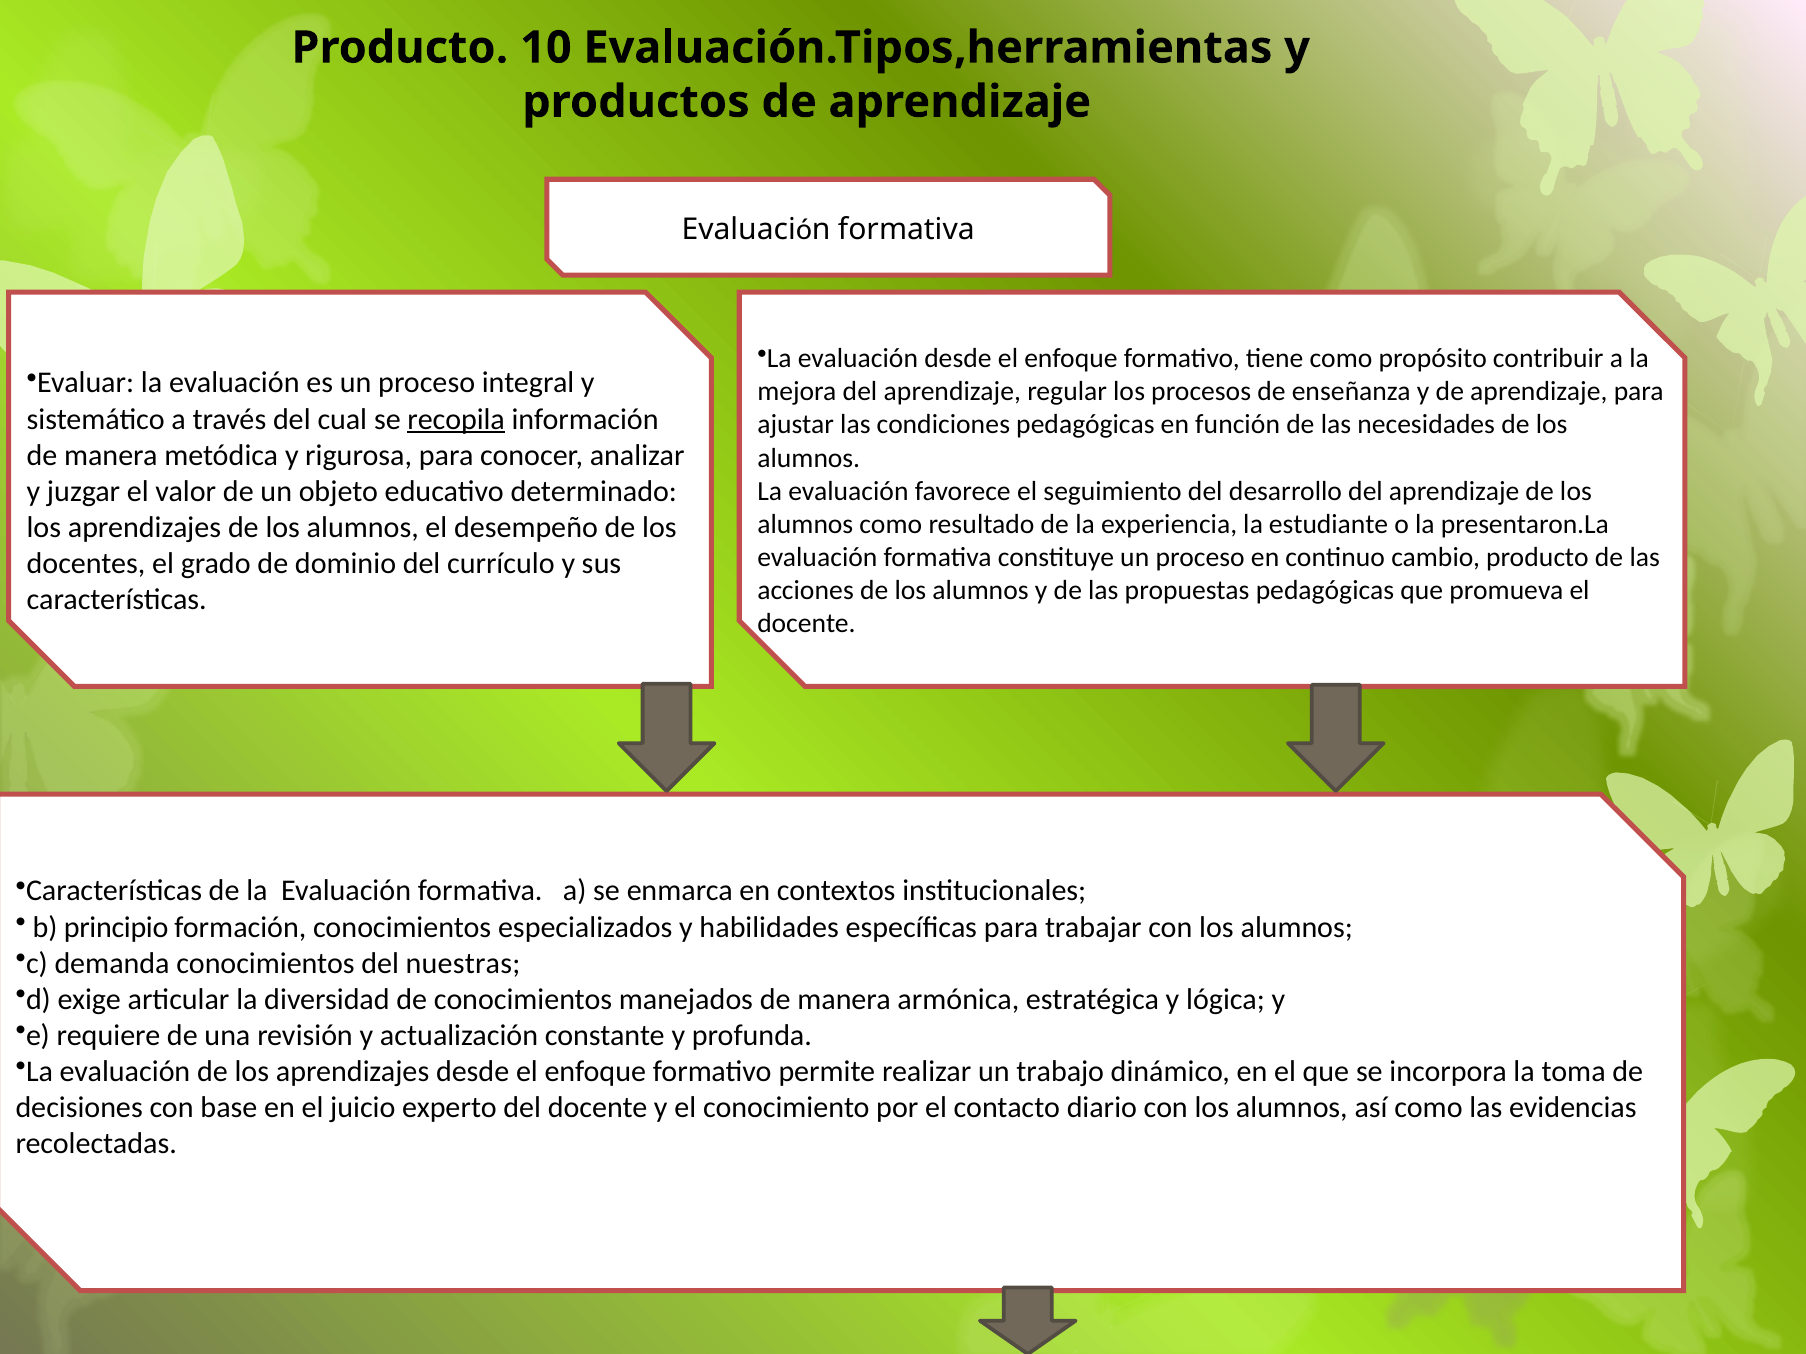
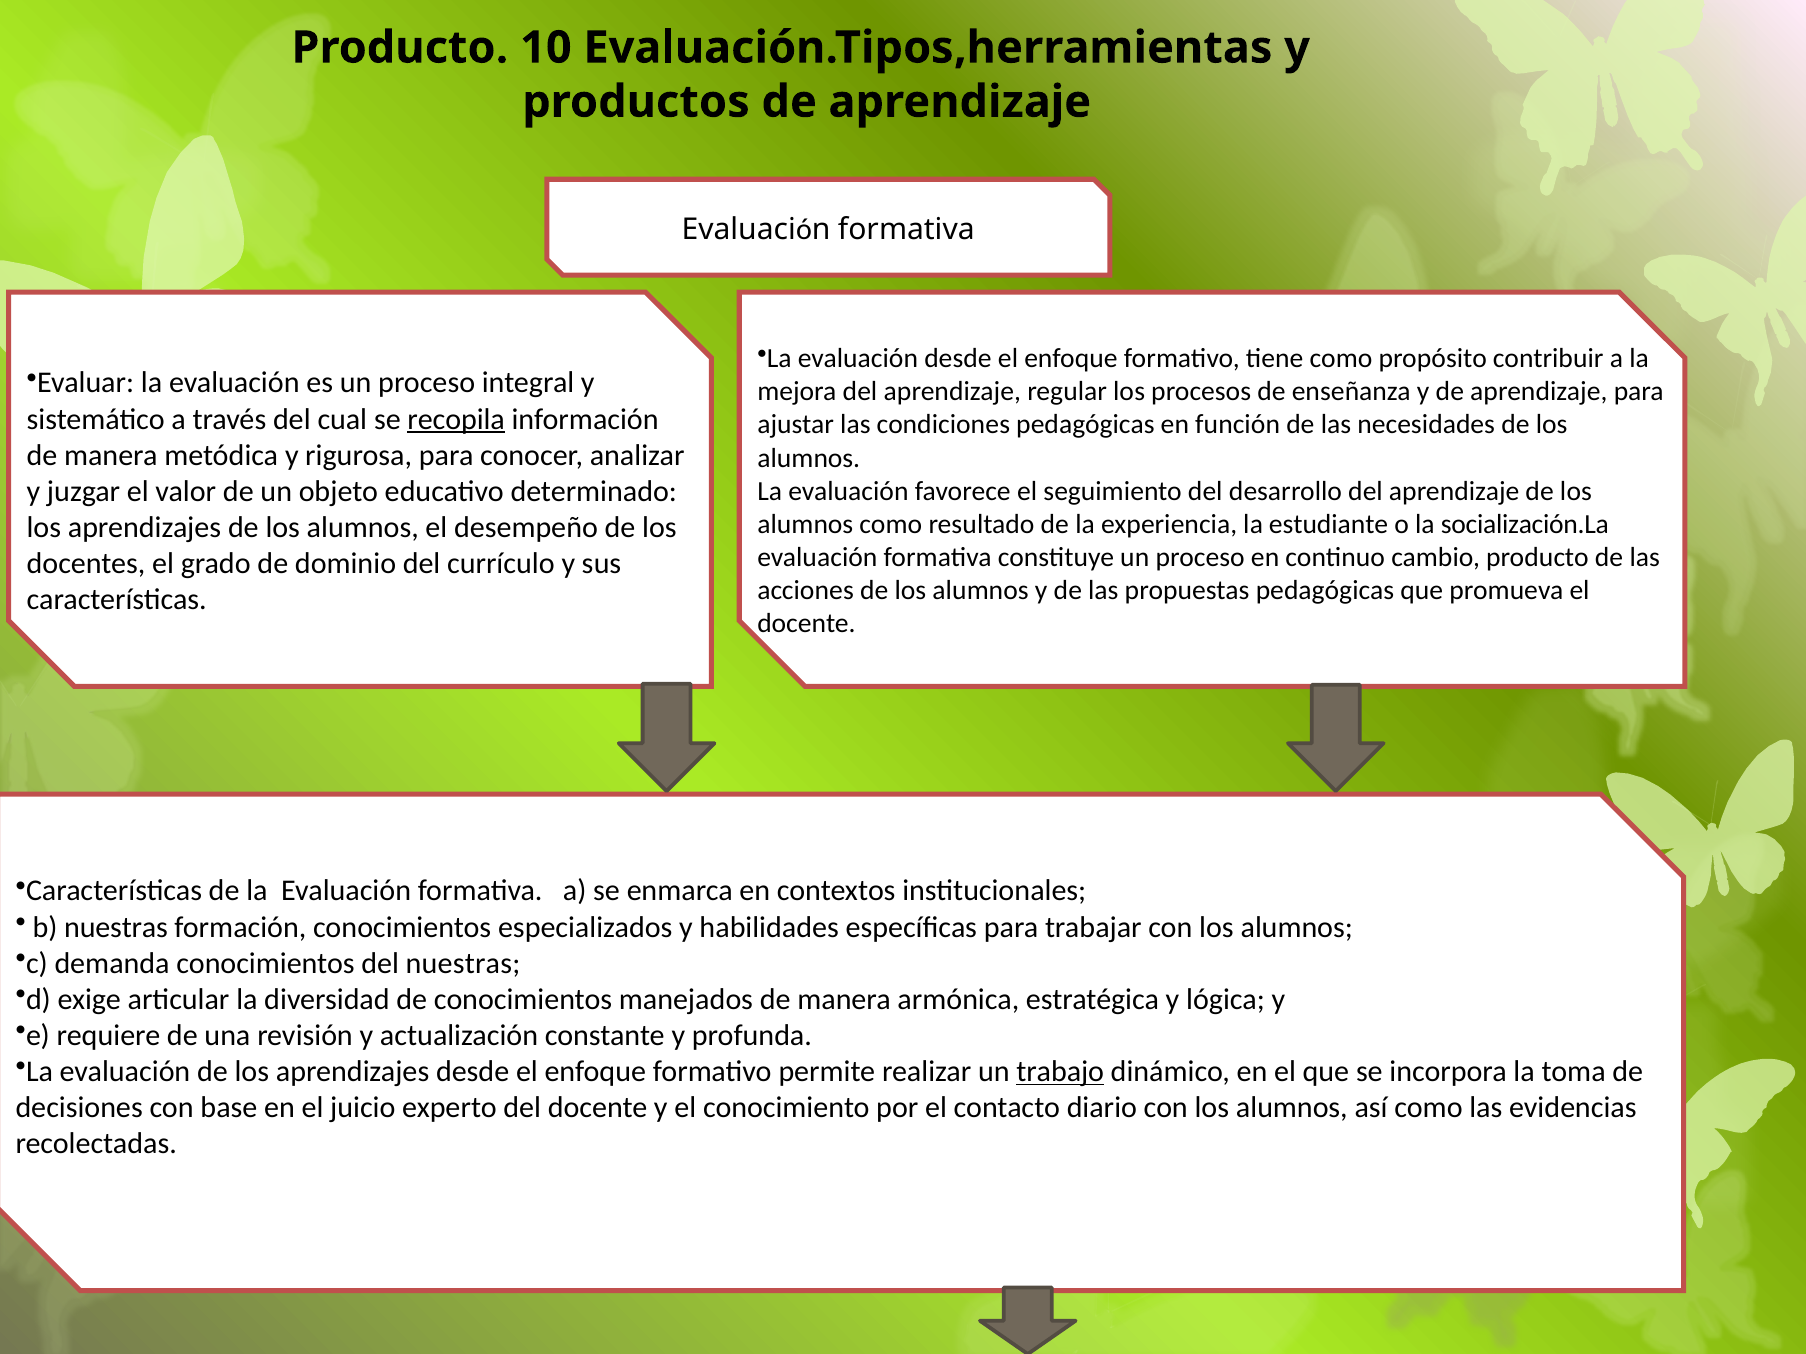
presentaron.La: presentaron.La -> socialización.La
b principio: principio -> nuestras
trabajo underline: none -> present
